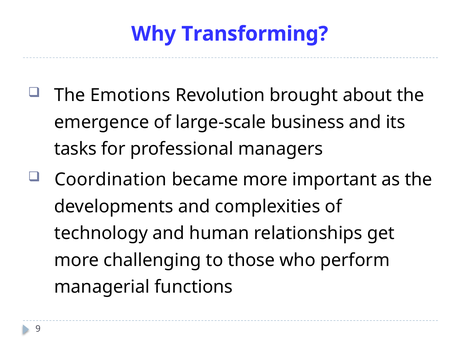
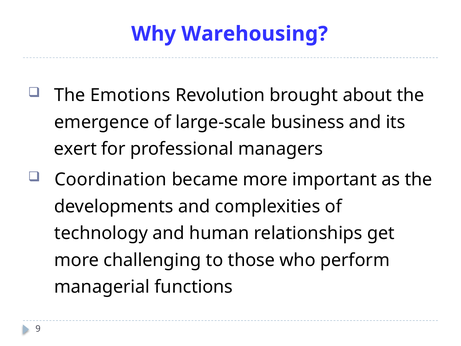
Transforming: Transforming -> Warehousing
tasks: tasks -> exert
